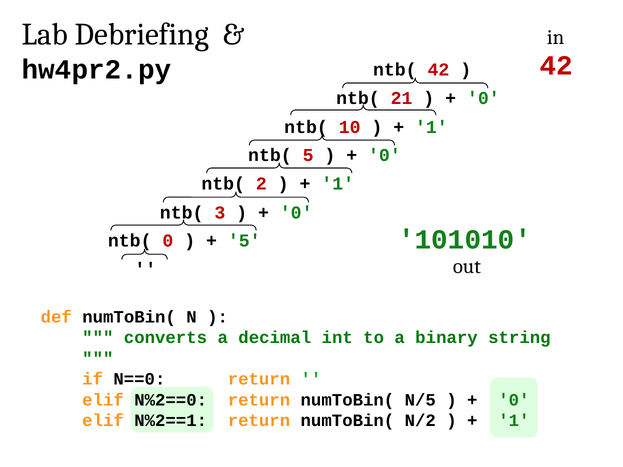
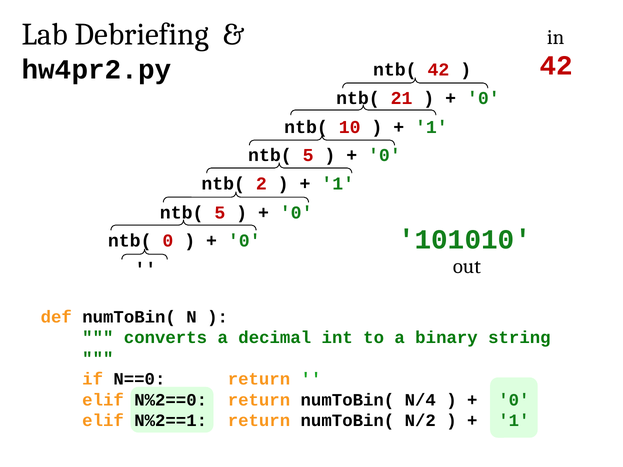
3 at (220, 213): 3 -> 5
5 at (244, 241): 5 -> 0
N/5: N/5 -> N/4
